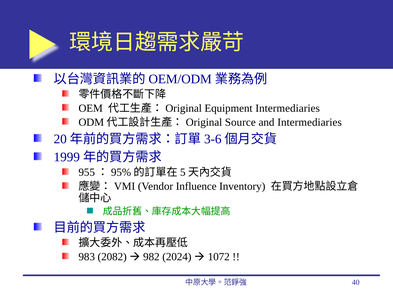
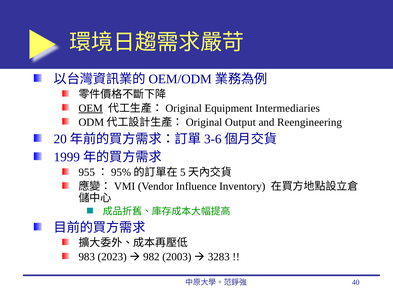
OEM underline: none -> present
Source: Source -> Output
and Intermediaries: Intermediaries -> Reengineering
2082: 2082 -> 2023
2024: 2024 -> 2003
1072: 1072 -> 3283
